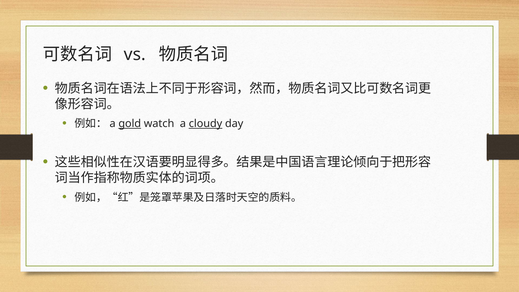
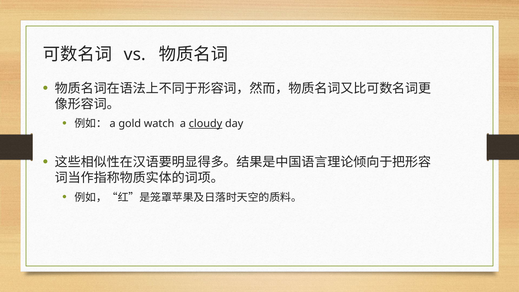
gold underline: present -> none
